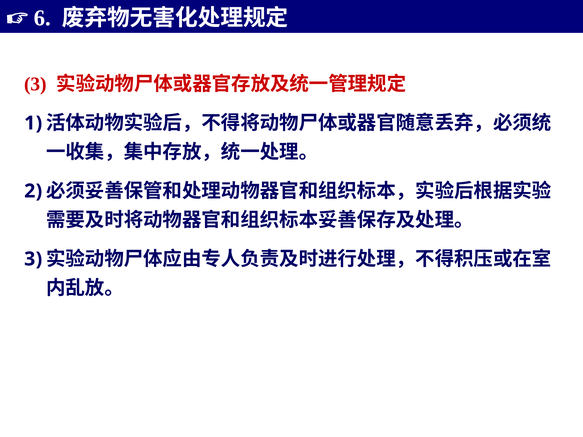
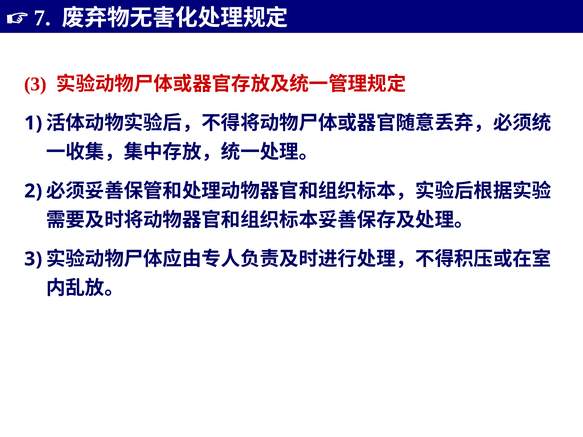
6: 6 -> 7
